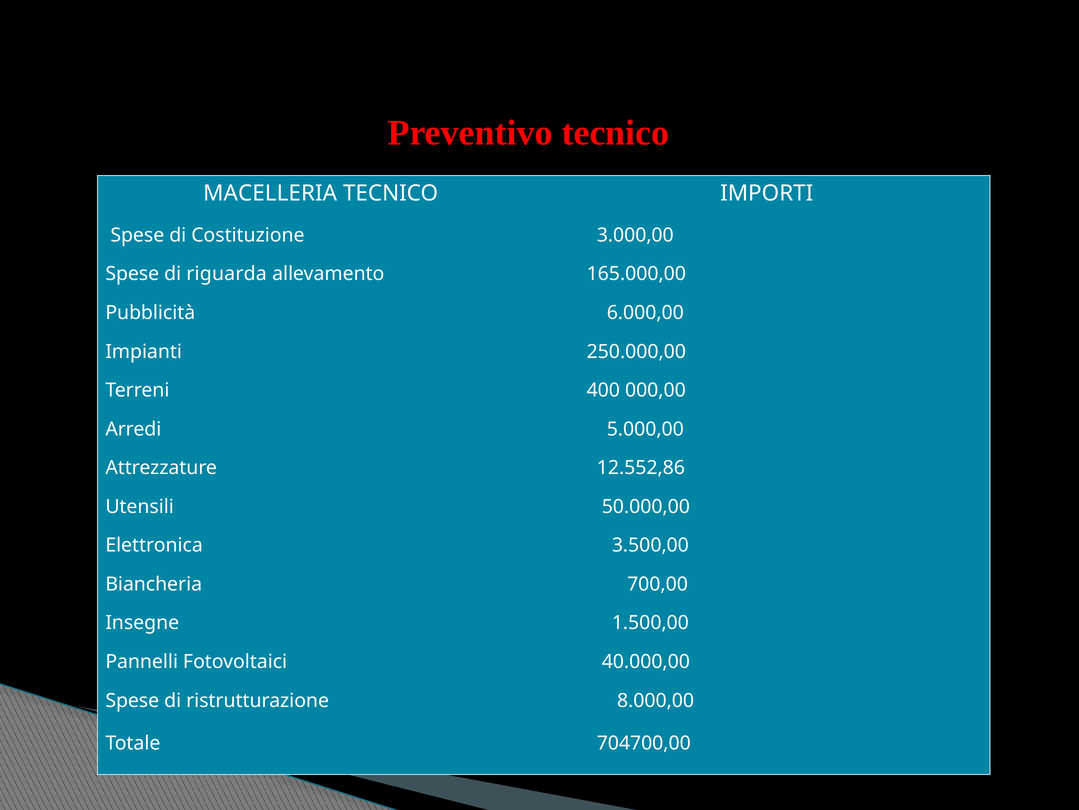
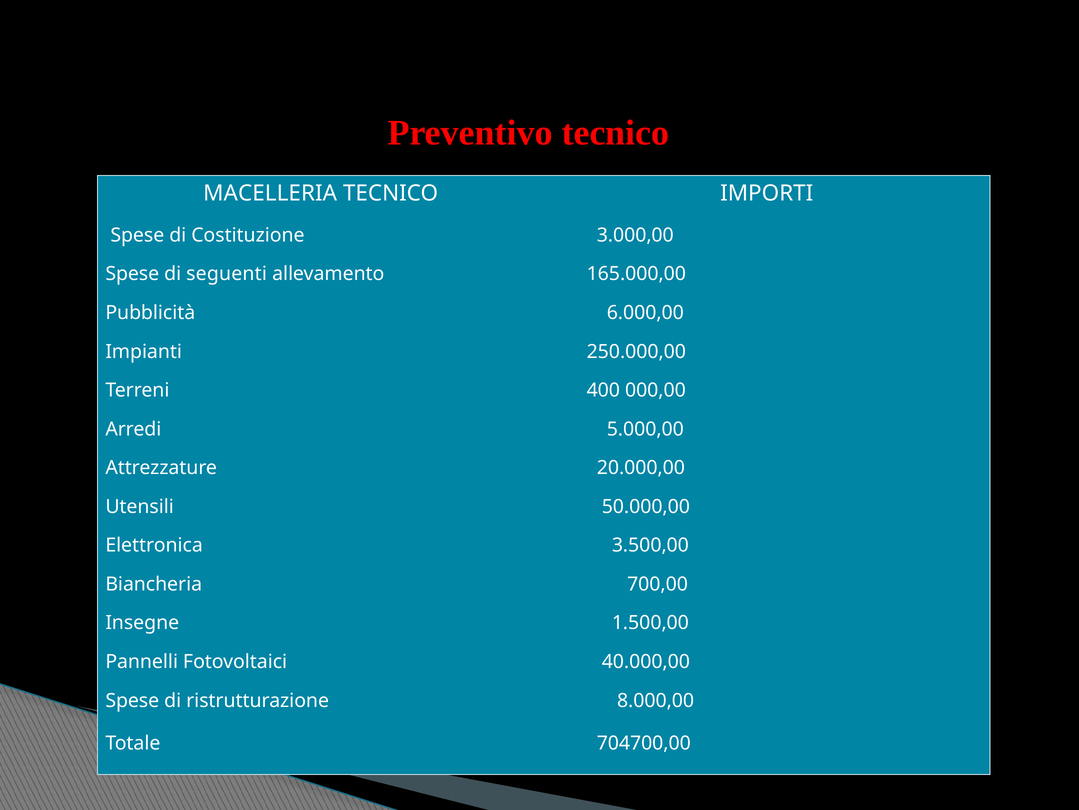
riguarda: riguarda -> seguenti
12.552,86: 12.552,86 -> 20.000,00
